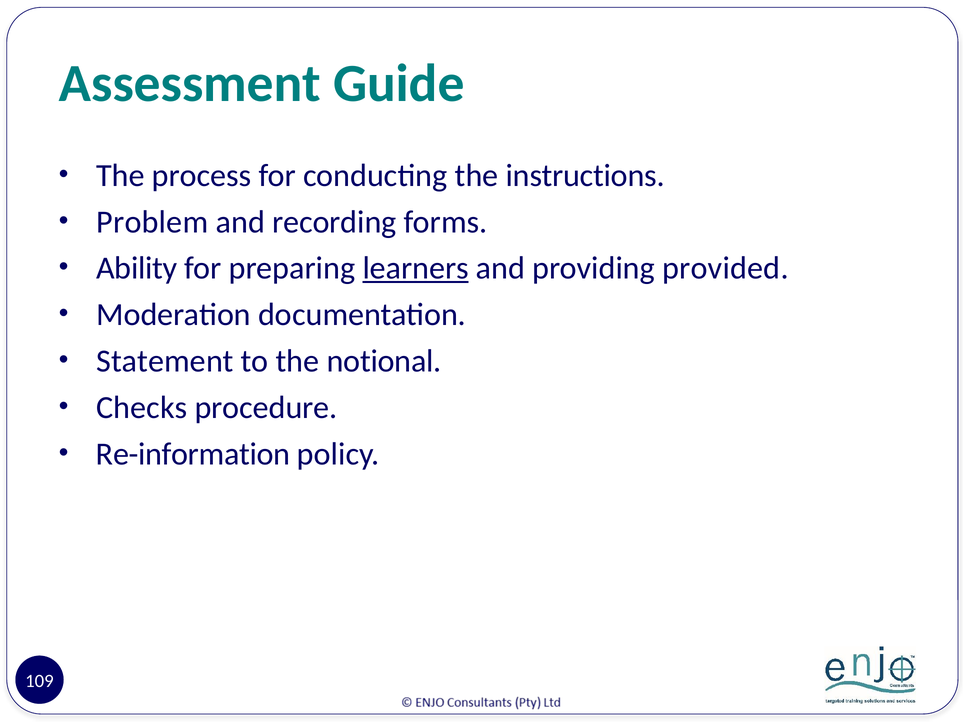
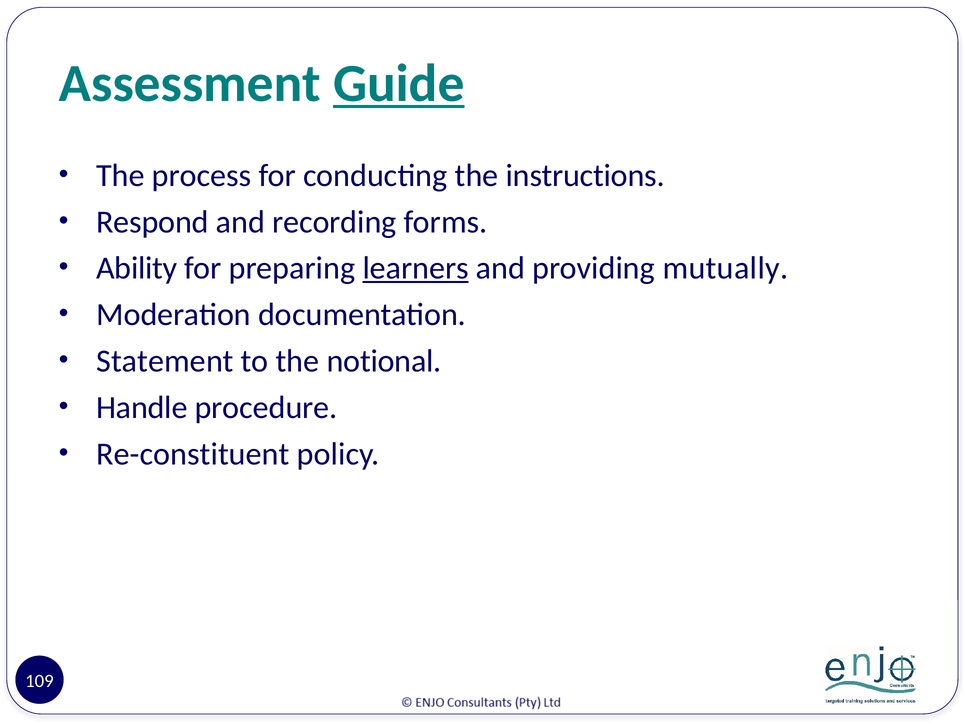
Guide underline: none -> present
Problem: Problem -> Respond
provided: provided -> mutually
Checks: Checks -> Handle
Re-information: Re-information -> Re-constituent
